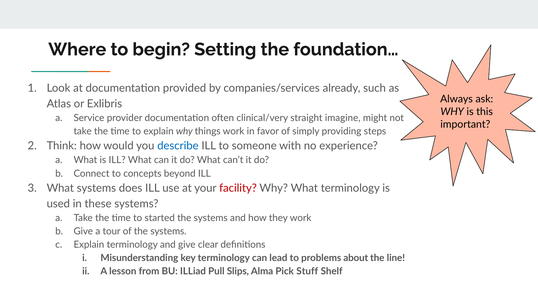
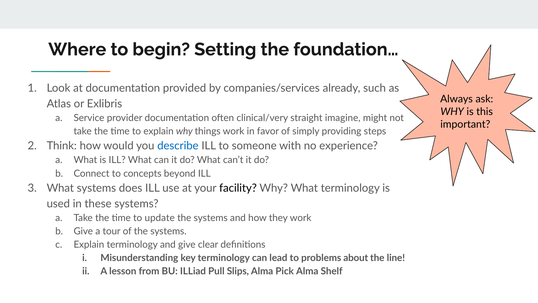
facility colour: red -> black
started: started -> update
Pick Stuff: Stuff -> Alma
